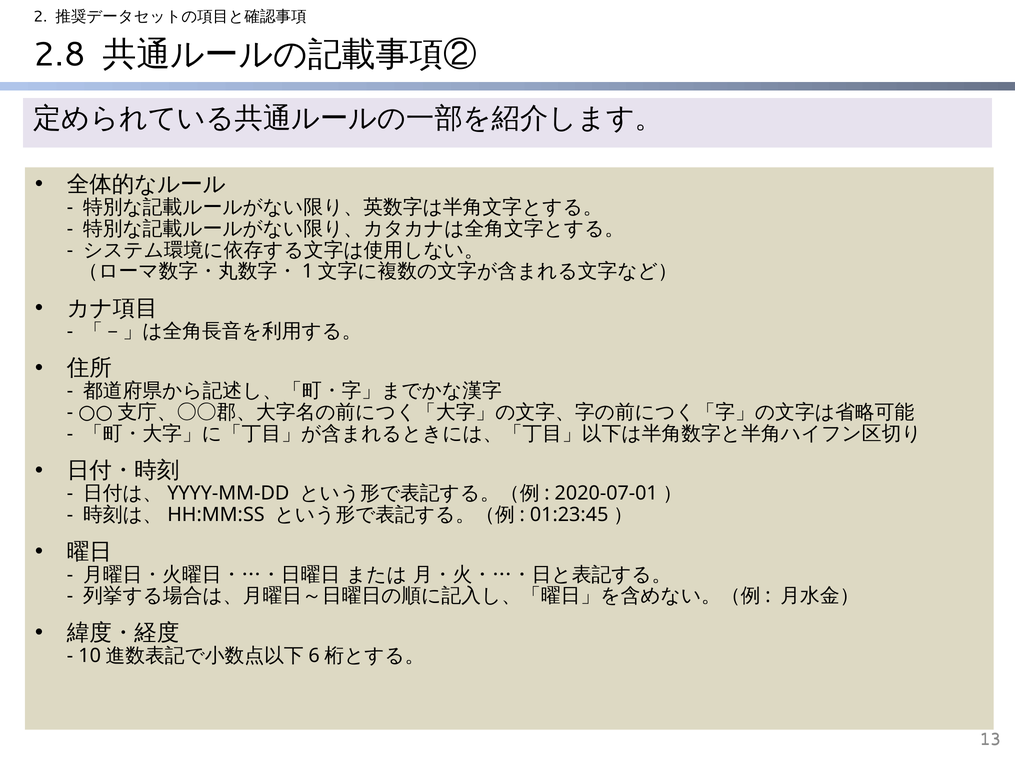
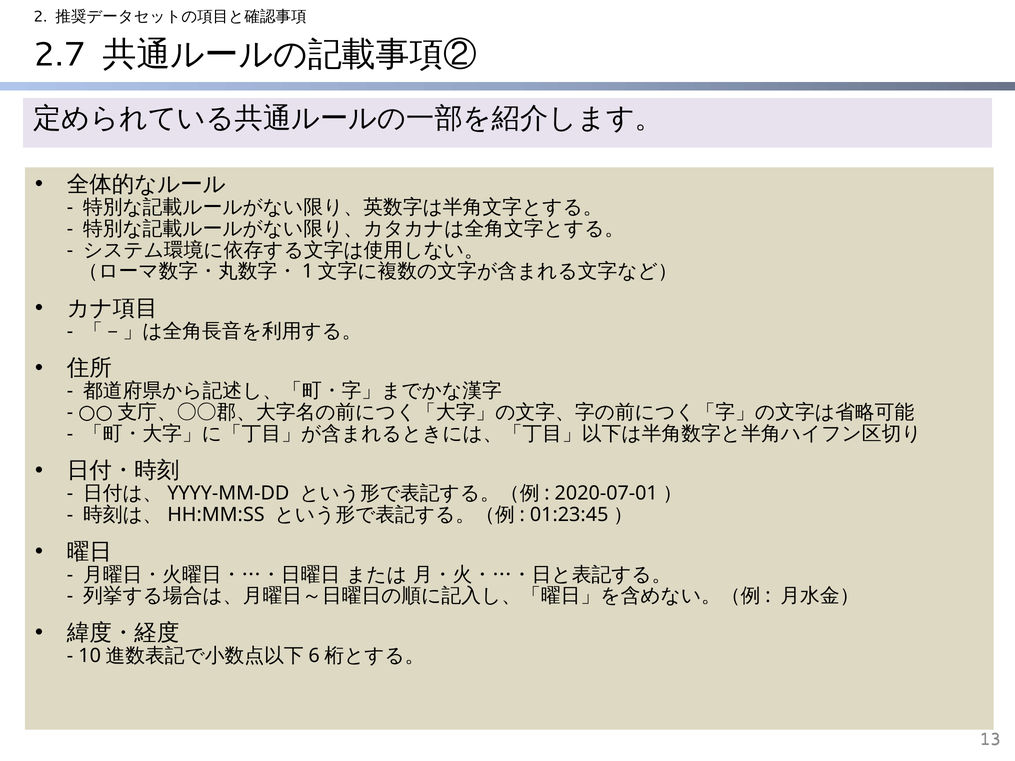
2.8: 2.8 -> 2.7
